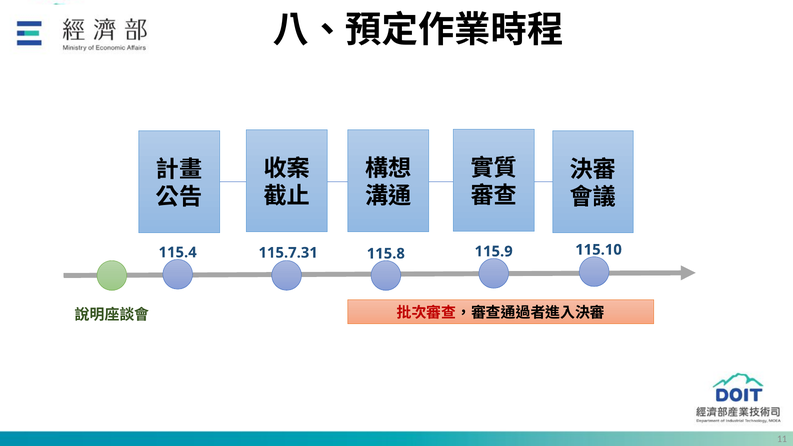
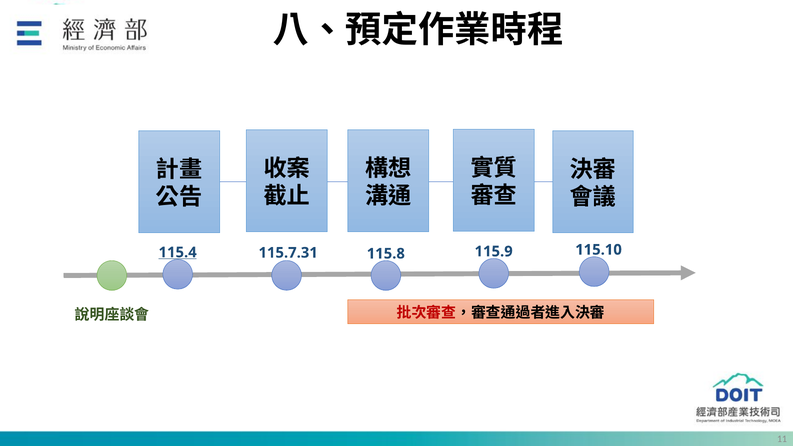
115.4 underline: none -> present
